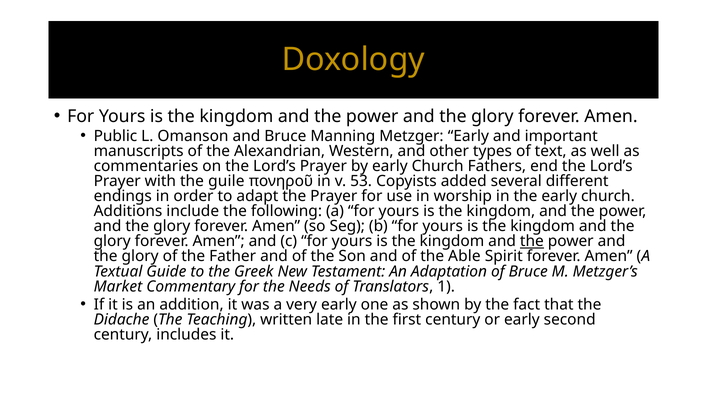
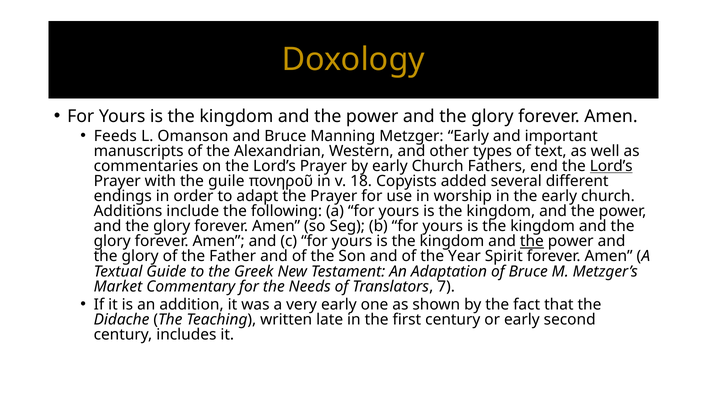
Public: Public -> Feeds
Lord’s at (611, 166) underline: none -> present
53: 53 -> 18
Able: Able -> Year
1: 1 -> 7
